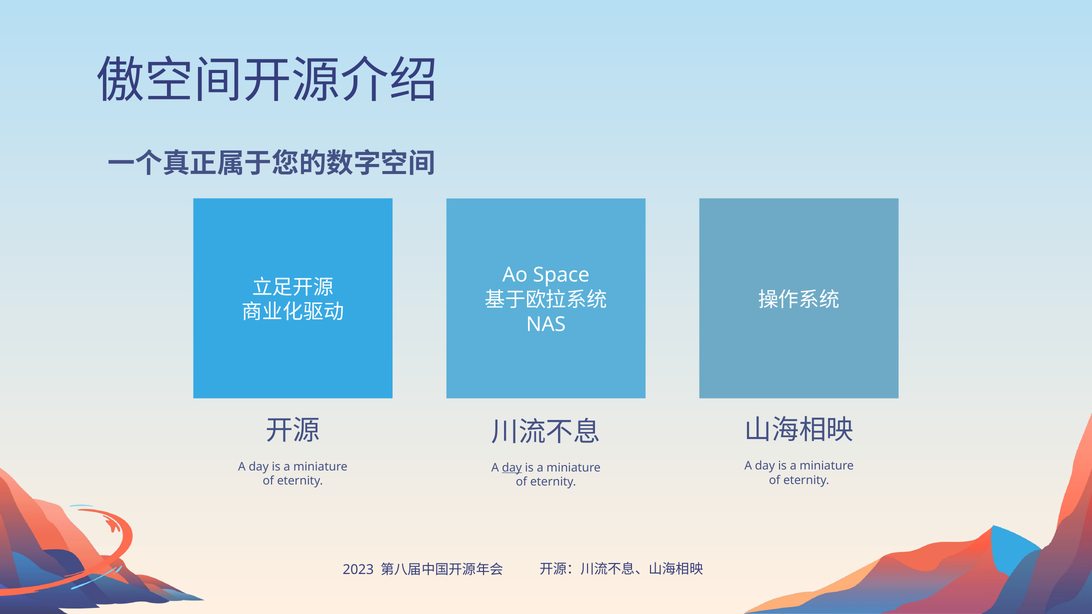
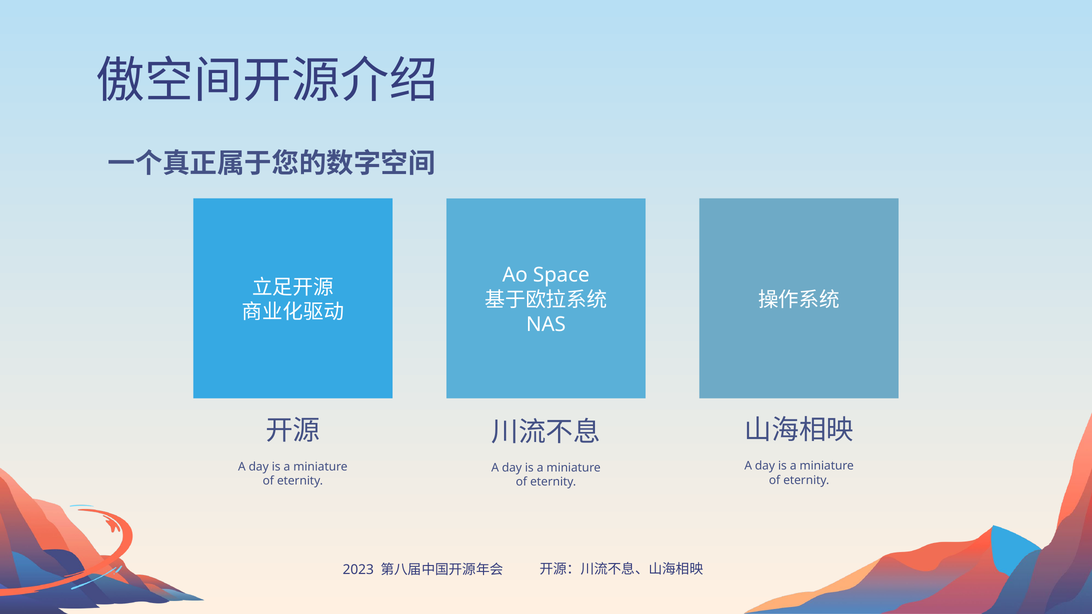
day at (512, 468) underline: present -> none
